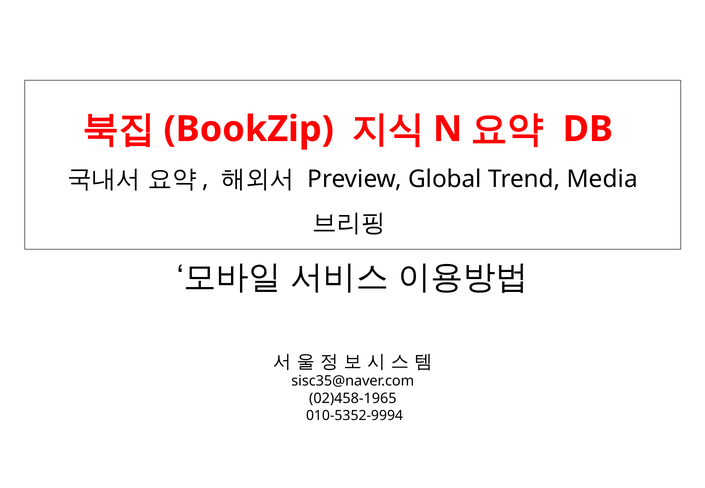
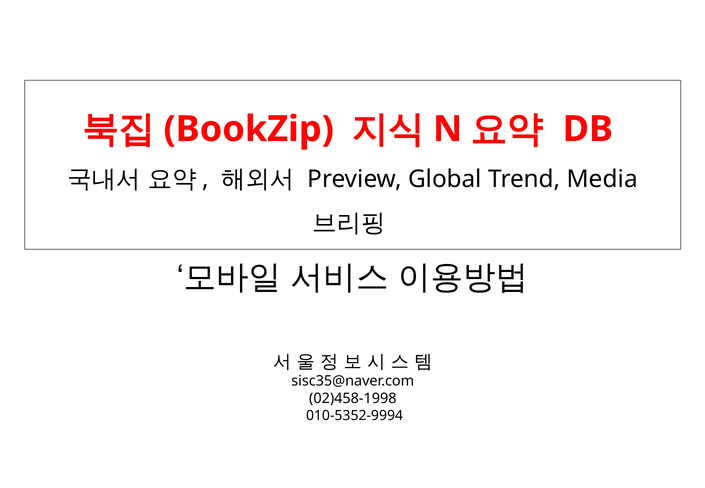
02)458-1965: 02)458-1965 -> 02)458-1998
